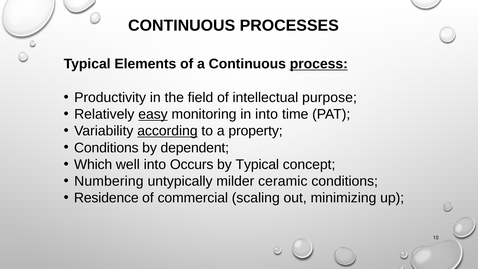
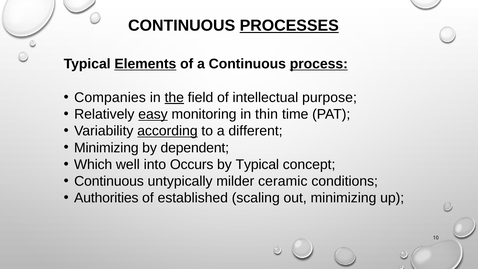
PROCESSES underline: none -> present
Elements underline: none -> present
Productivity: Productivity -> Companies
the underline: none -> present
in into: into -> thin
property: property -> different
Conditions at (106, 148): Conditions -> Minimizing
Numbering at (109, 181): Numbering -> Continuous
Residence: Residence -> Authorities
commercial: commercial -> established
